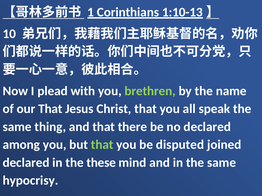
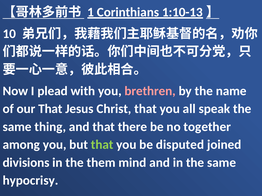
brethren colour: light green -> pink
no declared: declared -> together
declared at (26, 163): declared -> divisions
these: these -> them
